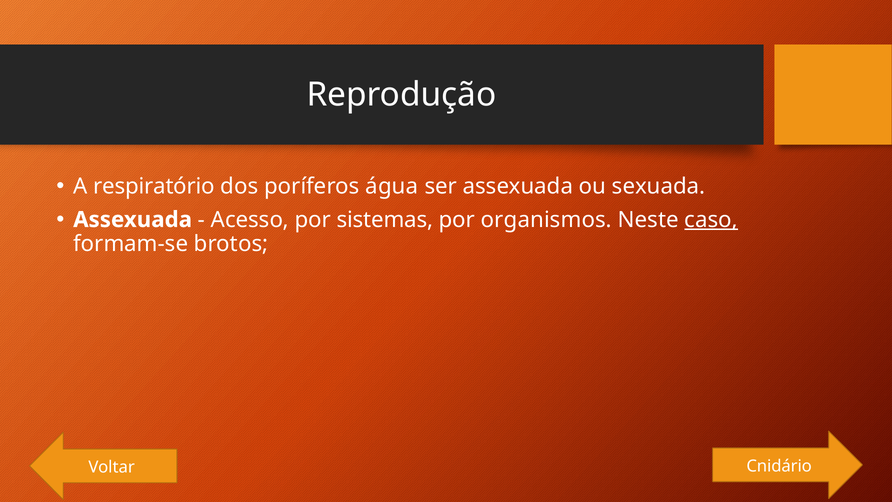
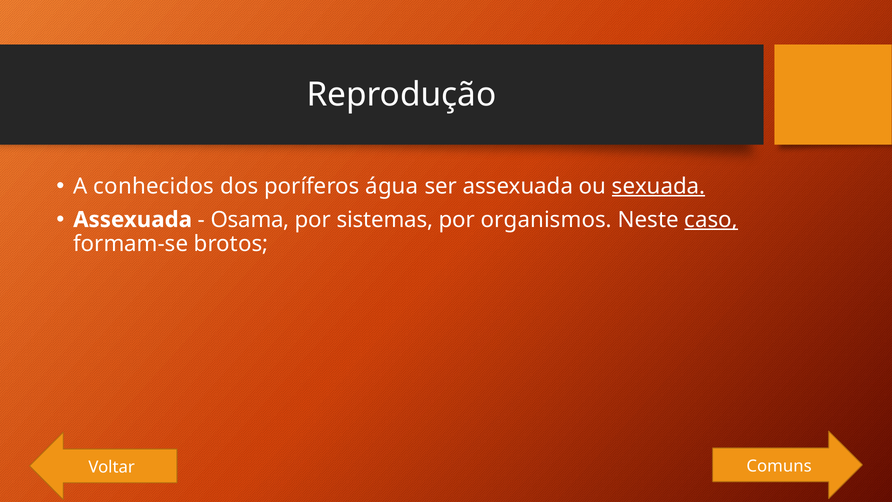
respiratório: respiratório -> conhecidos
sexuada underline: none -> present
Acesso: Acesso -> Osama
Cnidário: Cnidário -> Comuns
